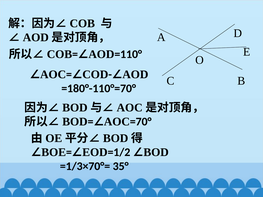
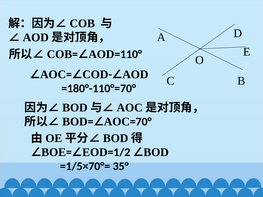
=1/3×70°=: =1/3×70°= -> =1/5×70°=
